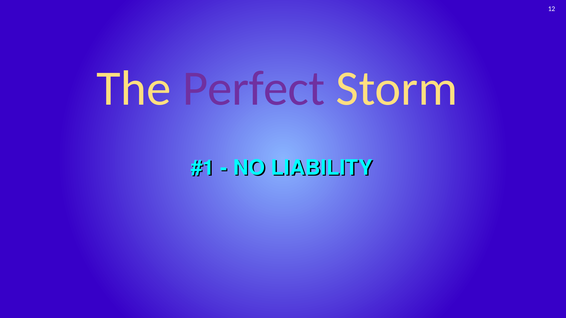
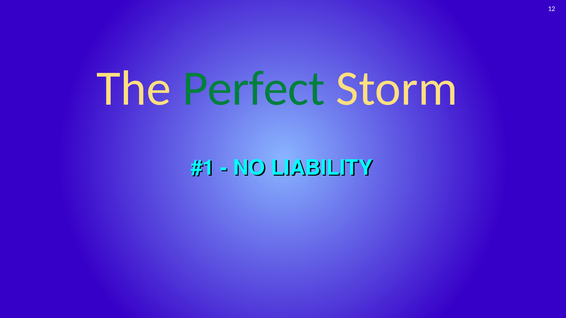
Perfect colour: purple -> green
